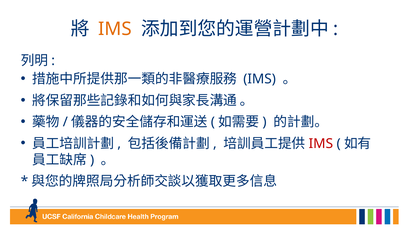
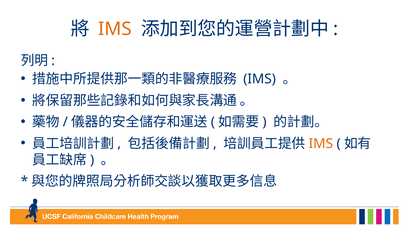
IMS at (321, 144) colour: red -> orange
